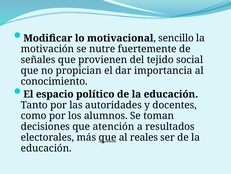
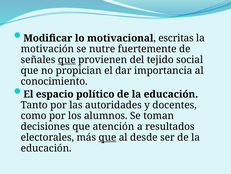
sencillo: sencillo -> escritas
que at (67, 60) underline: none -> present
reales: reales -> desde
